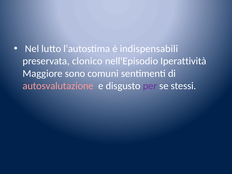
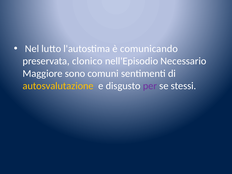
indispensabili: indispensabili -> comunicando
Iperattività: Iperattività -> Necessario
autosvalutazione colour: pink -> yellow
